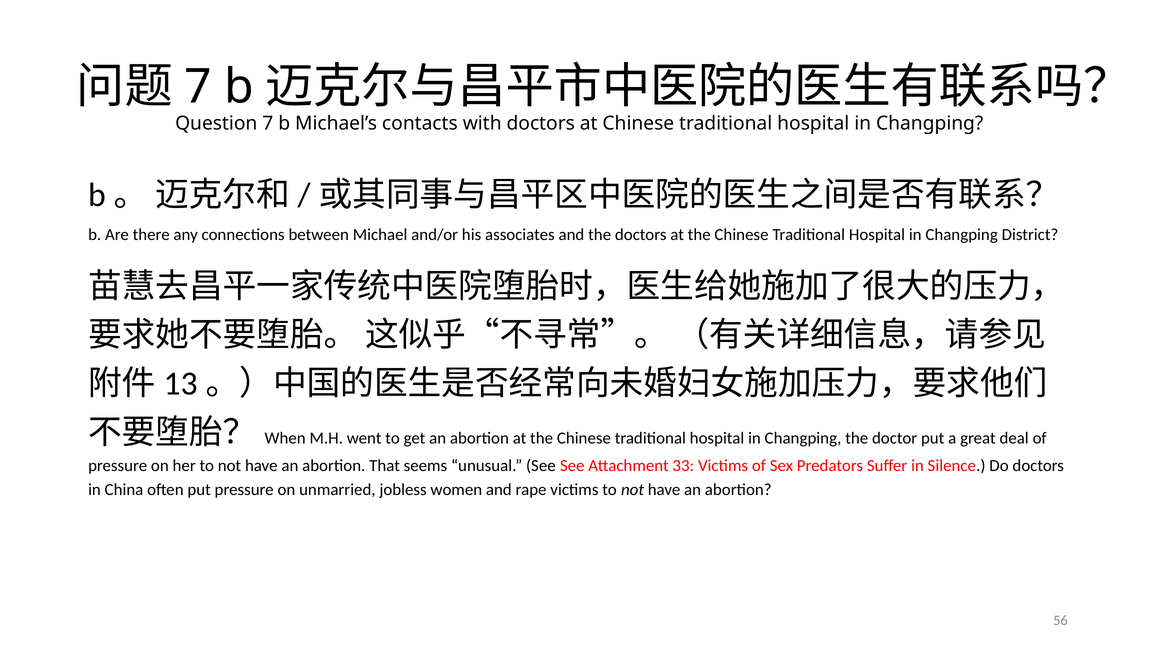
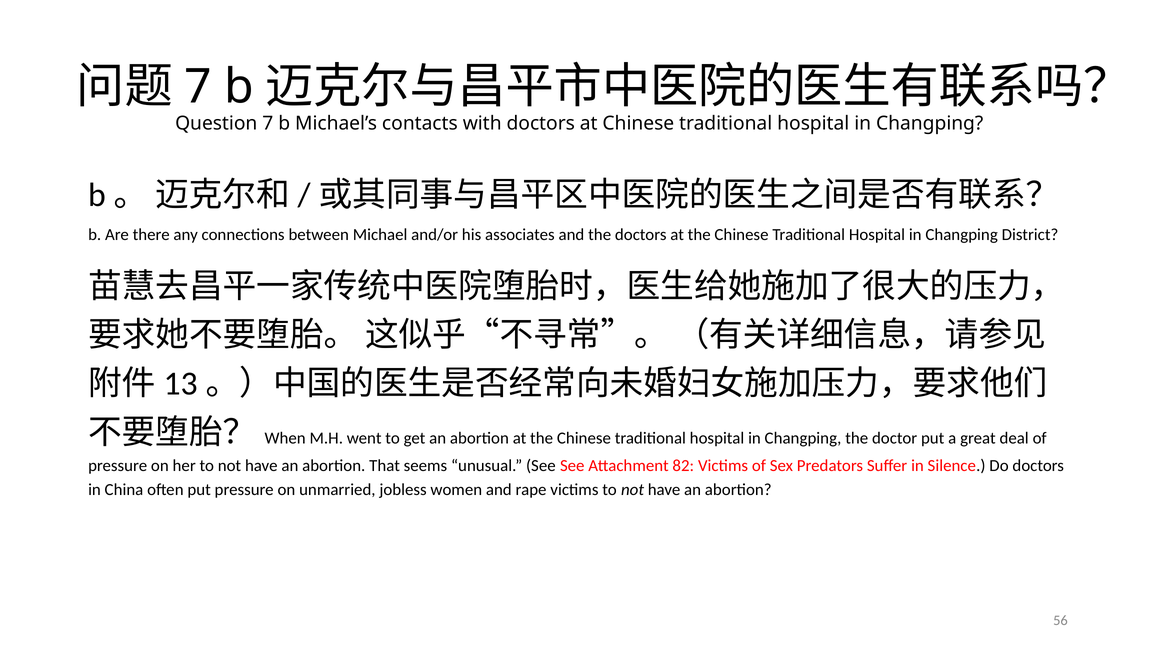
33: 33 -> 82
